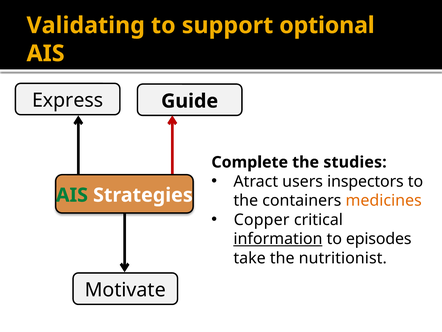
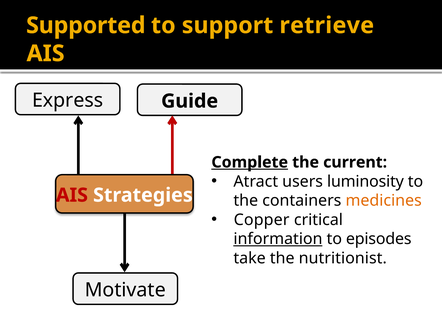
Validating: Validating -> Supported
optional: optional -> retrieve
Complete underline: none -> present
studies: studies -> current
inspectors: inspectors -> luminosity
AIS at (72, 195) colour: green -> red
